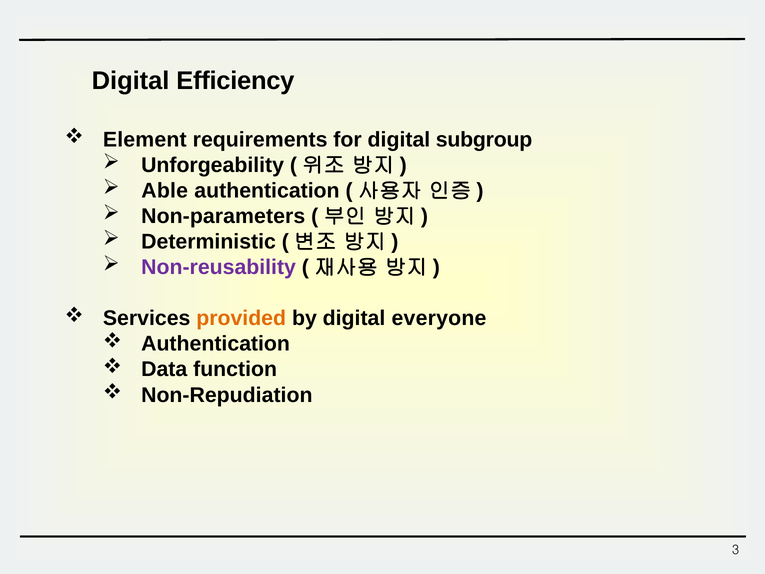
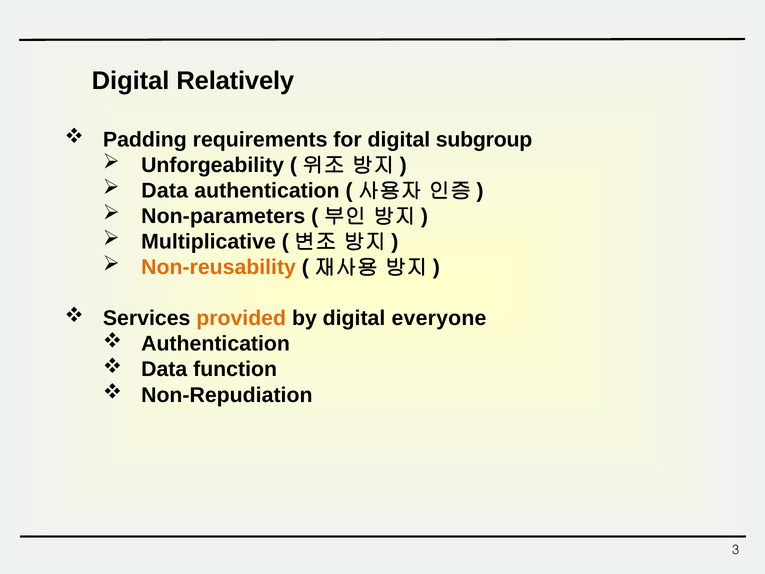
Efficiency: Efficiency -> Relatively
Element: Element -> Padding
Able at (165, 191): Able -> Data
Deterministic: Deterministic -> Multiplicative
Non-reusability colour: purple -> orange
